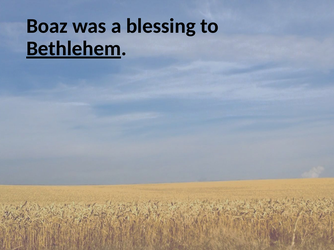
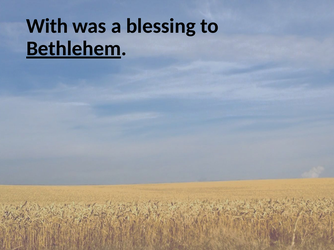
Boaz: Boaz -> With
